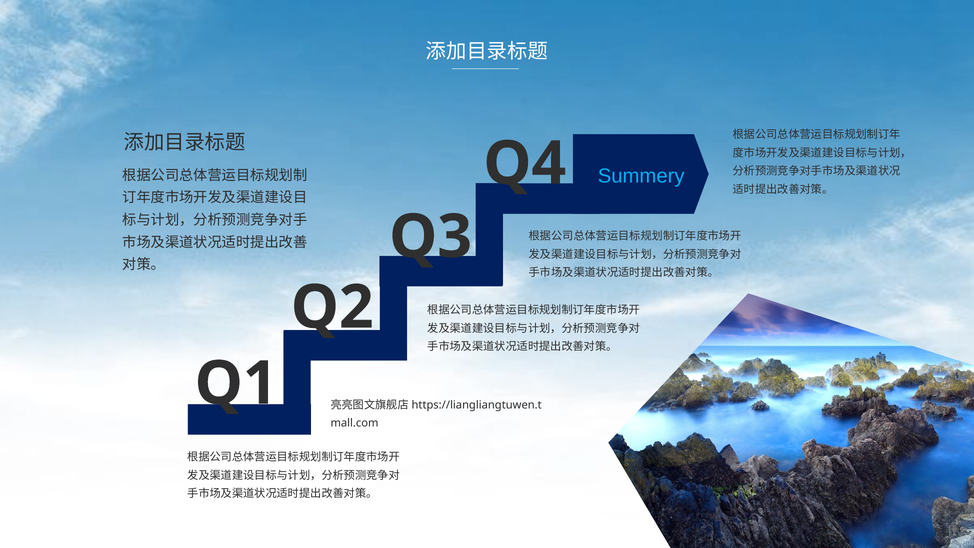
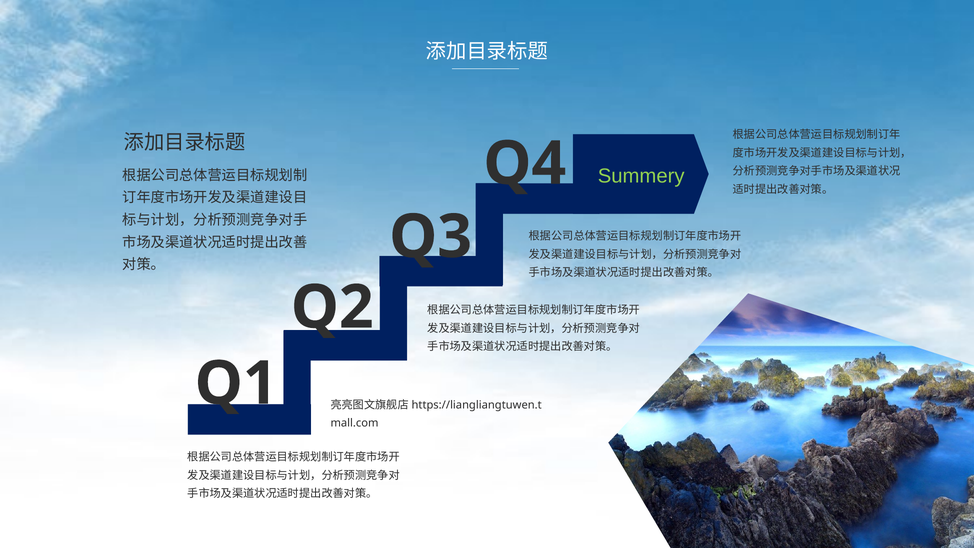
Summery colour: light blue -> light green
